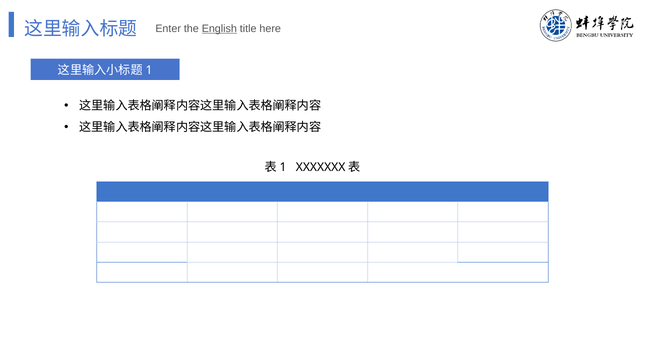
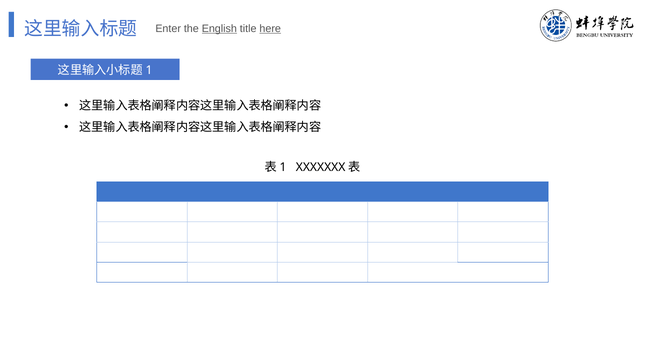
here underline: none -> present
